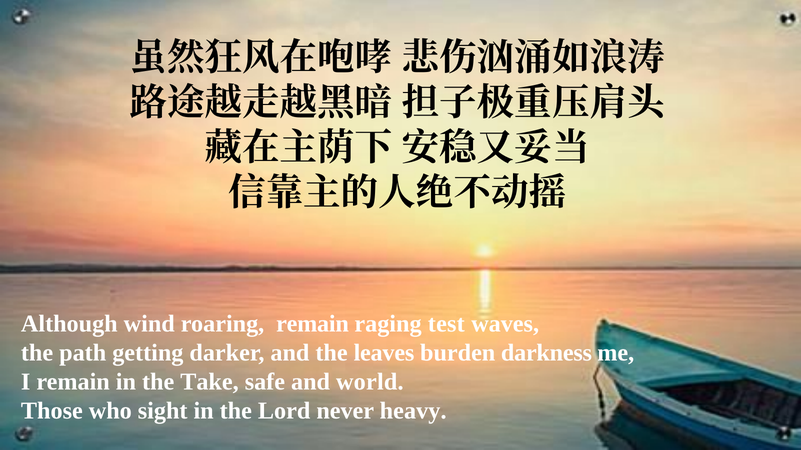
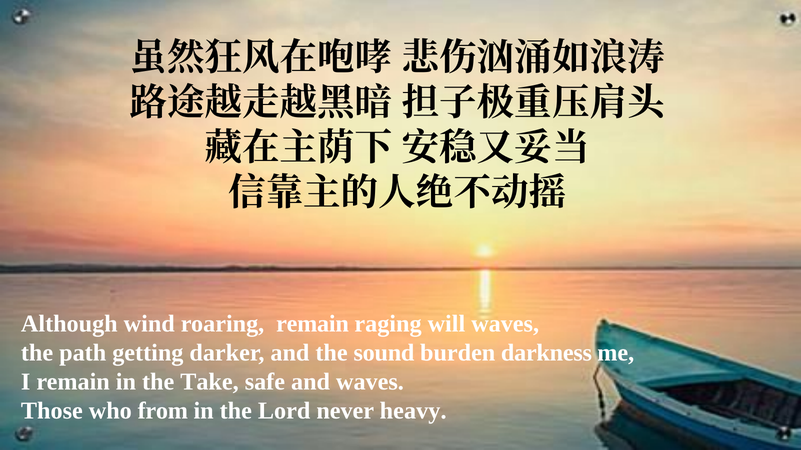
test: test -> will
leaves: leaves -> sound
and world: world -> waves
sight: sight -> from
